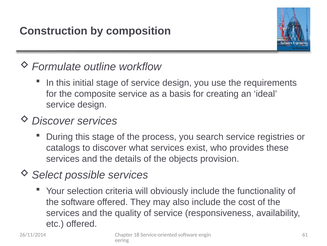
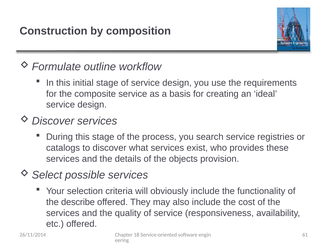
the software: software -> describe
